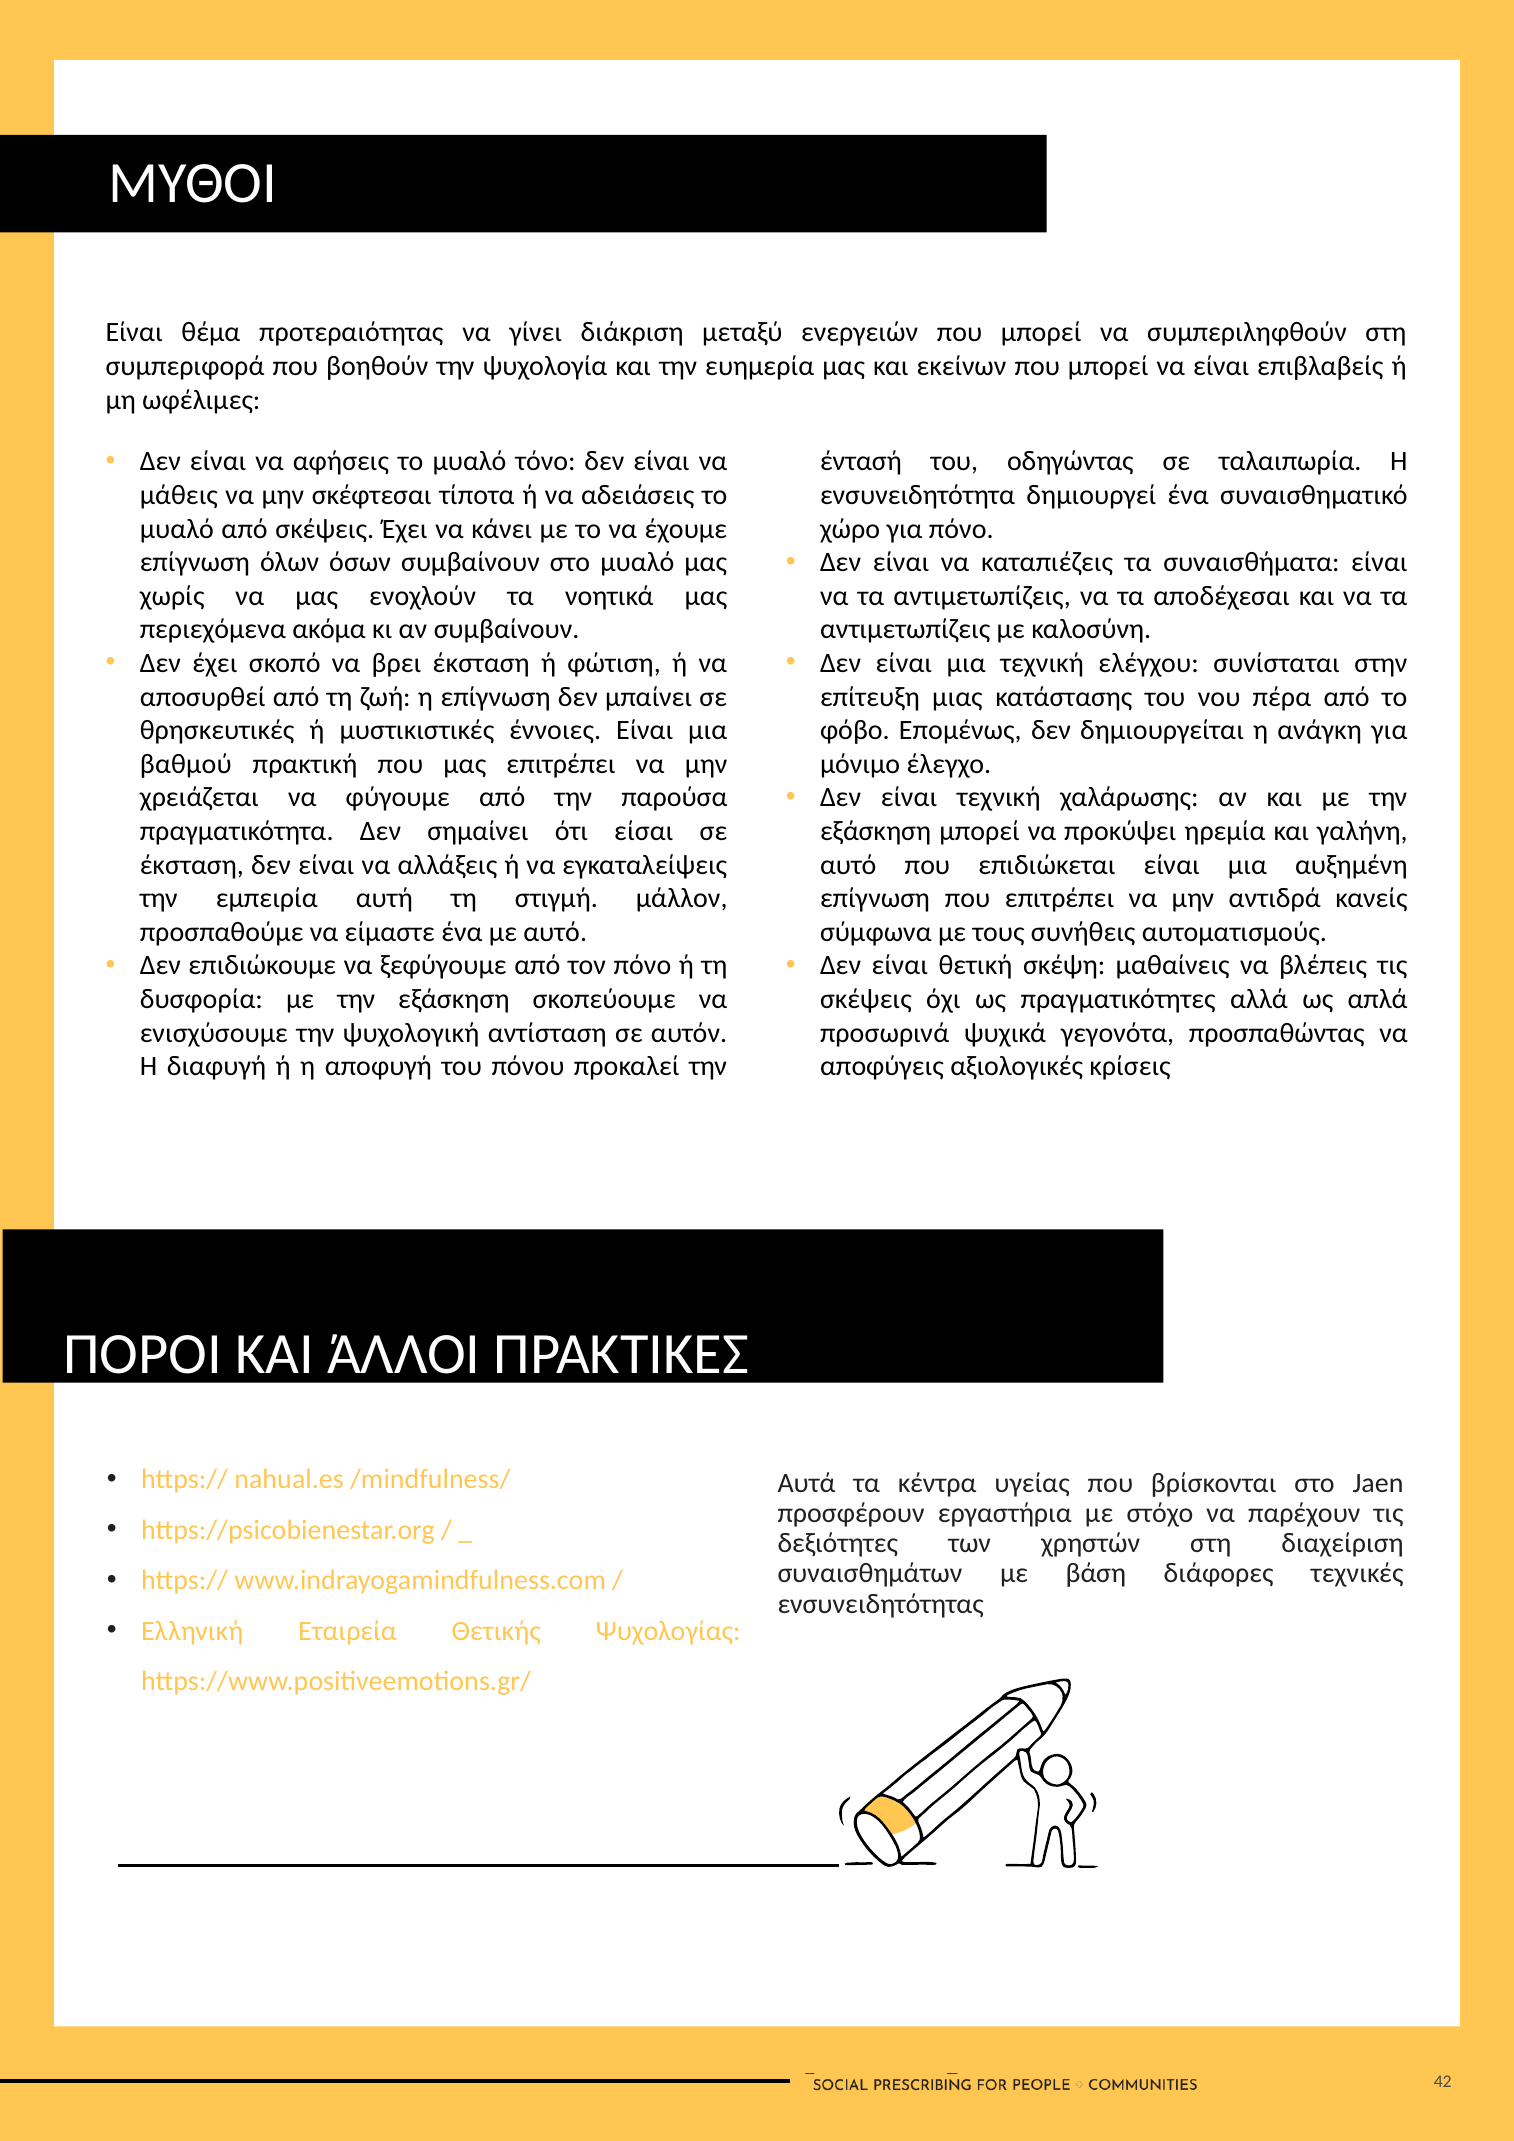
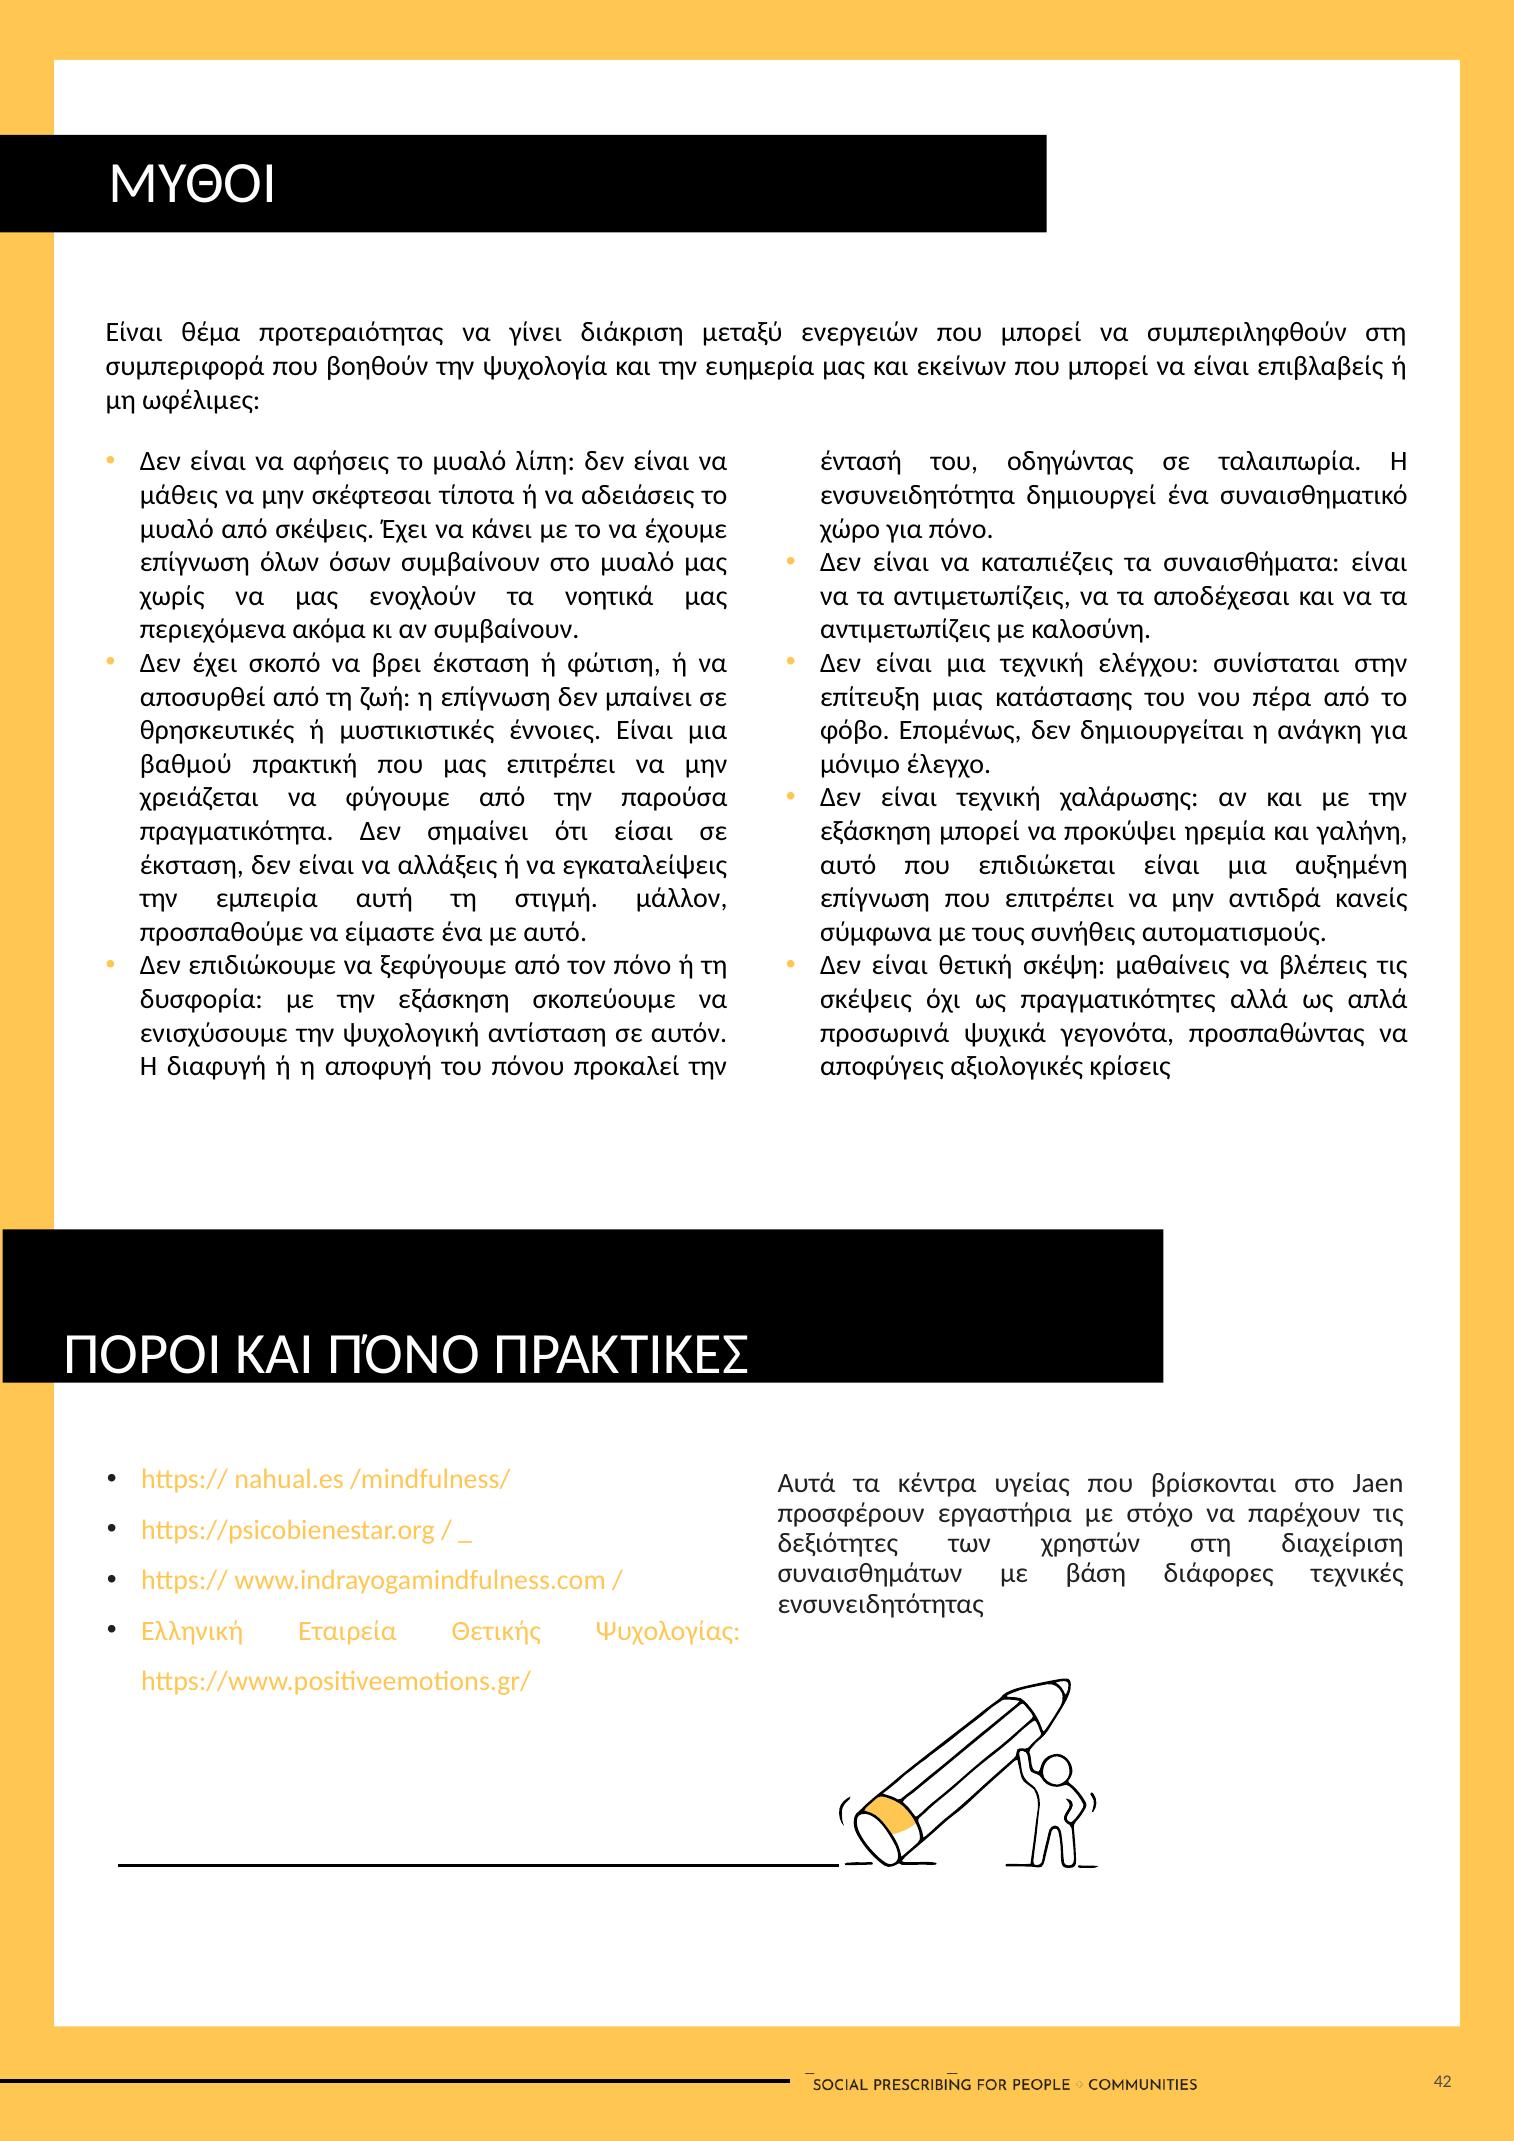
τόνο: τόνο -> λίπη
ΚΑΙ ΆΛΛΟΙ: ΆΛΛΟΙ -> ΠΌΝΟ
